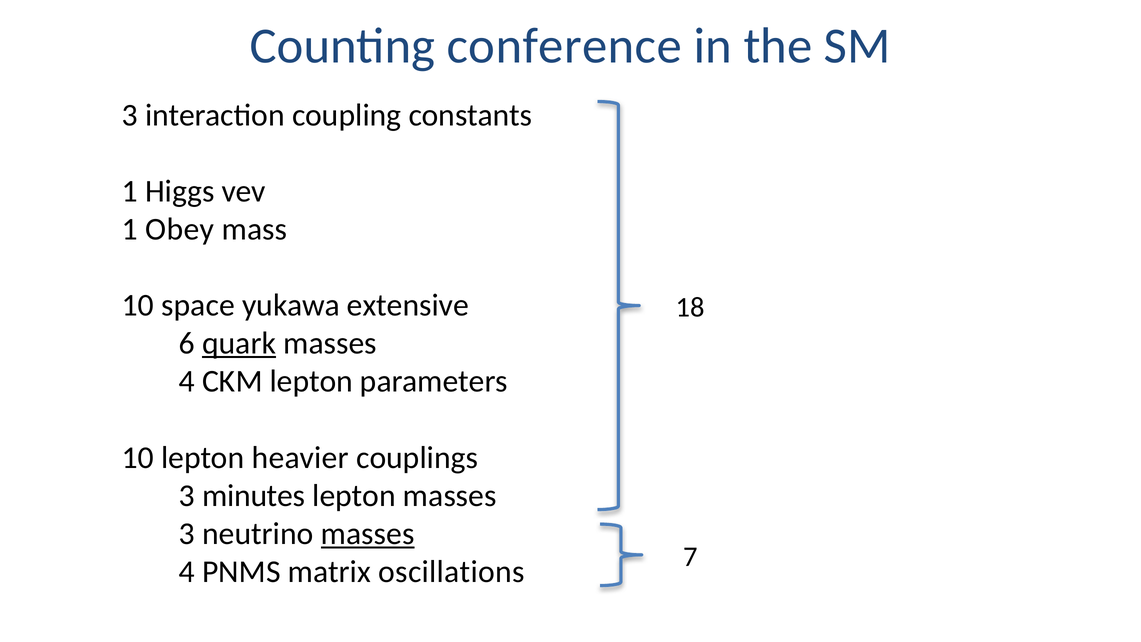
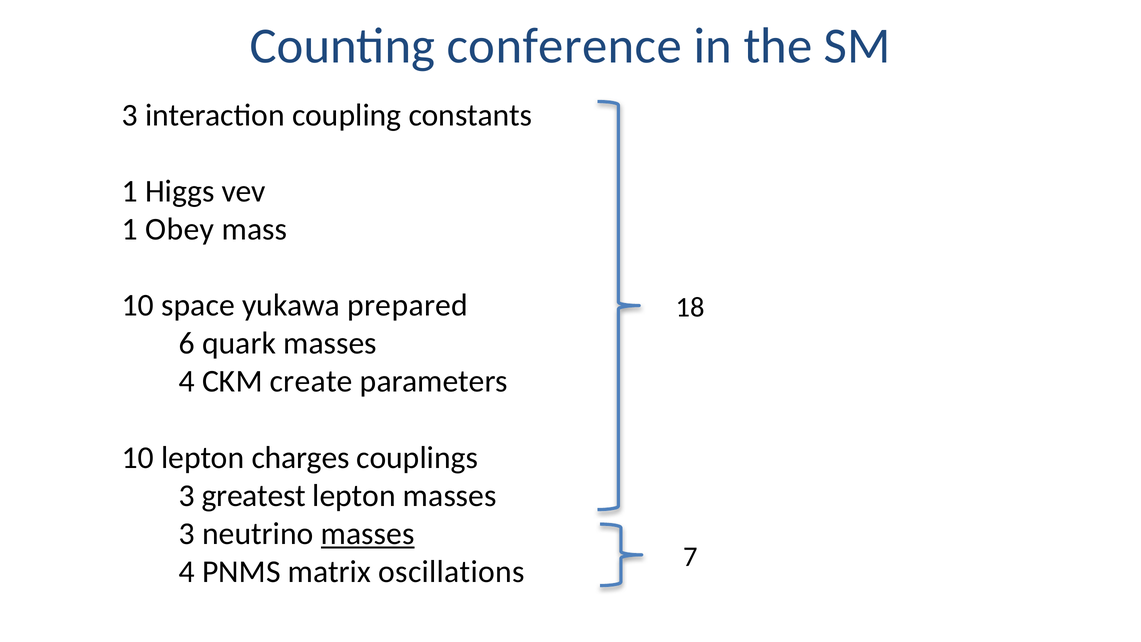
extensive: extensive -> prepared
quark underline: present -> none
CKM lepton: lepton -> create
heavier: heavier -> charges
minutes: minutes -> greatest
